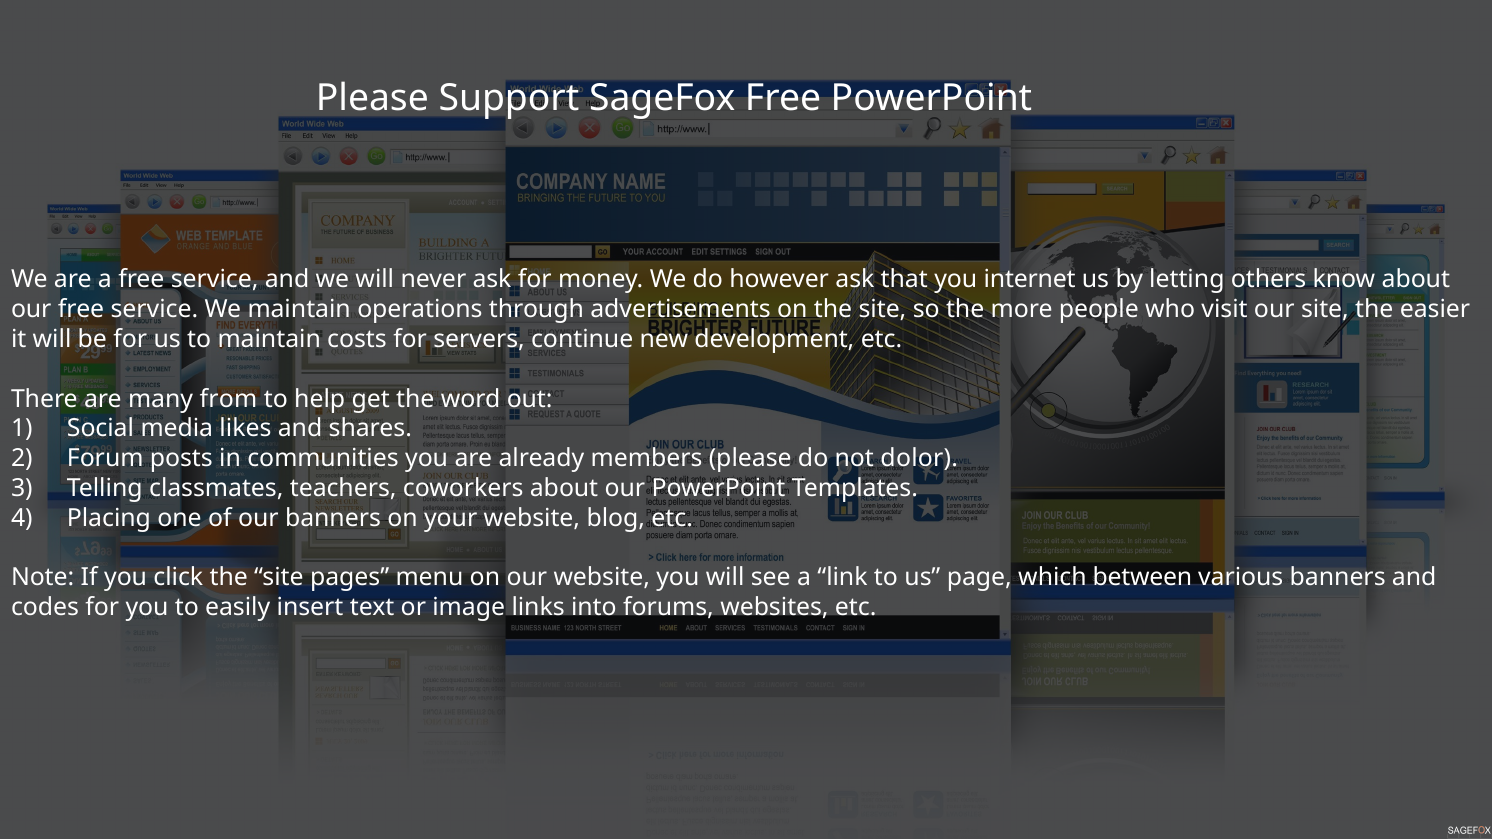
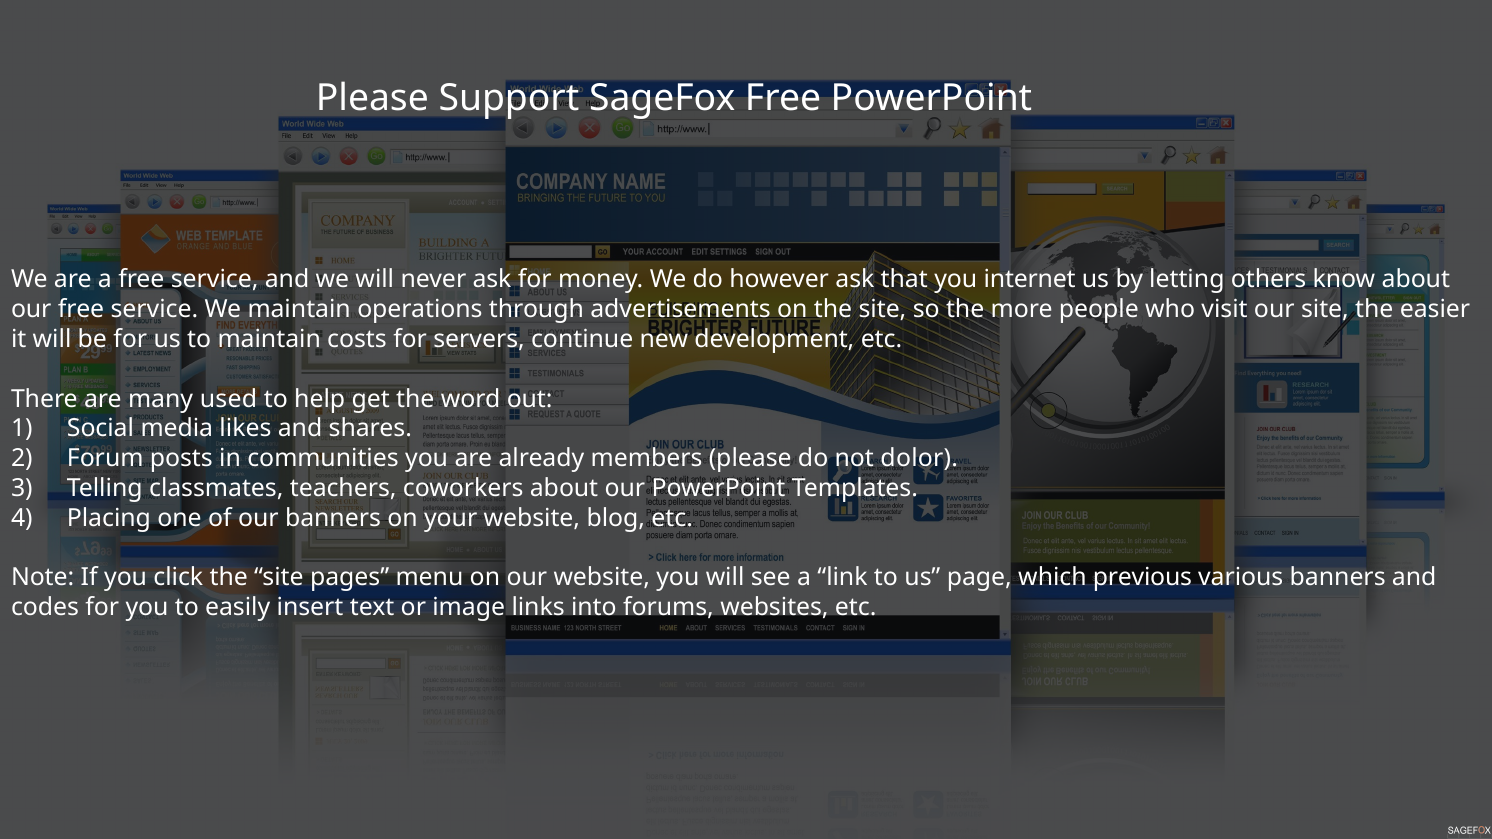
from: from -> used
between: between -> previous
